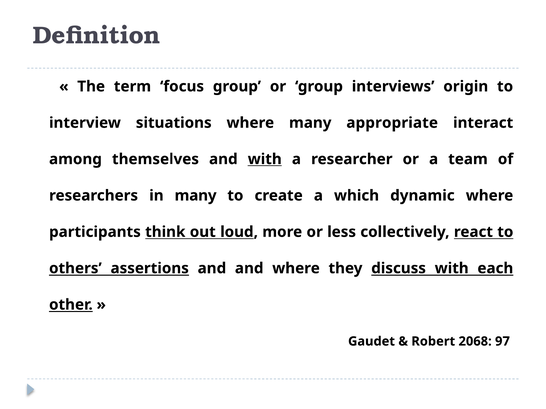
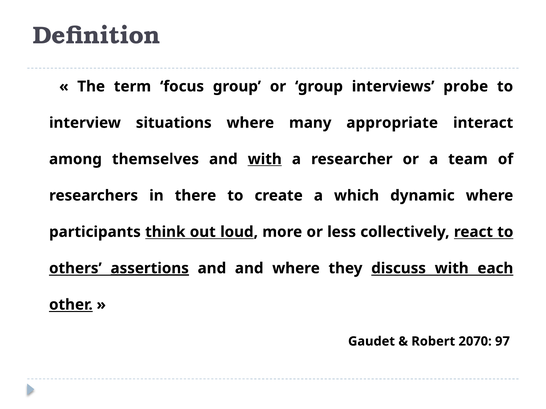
origin: origin -> probe
in many: many -> there
assertions underline: none -> present
2068: 2068 -> 2070
